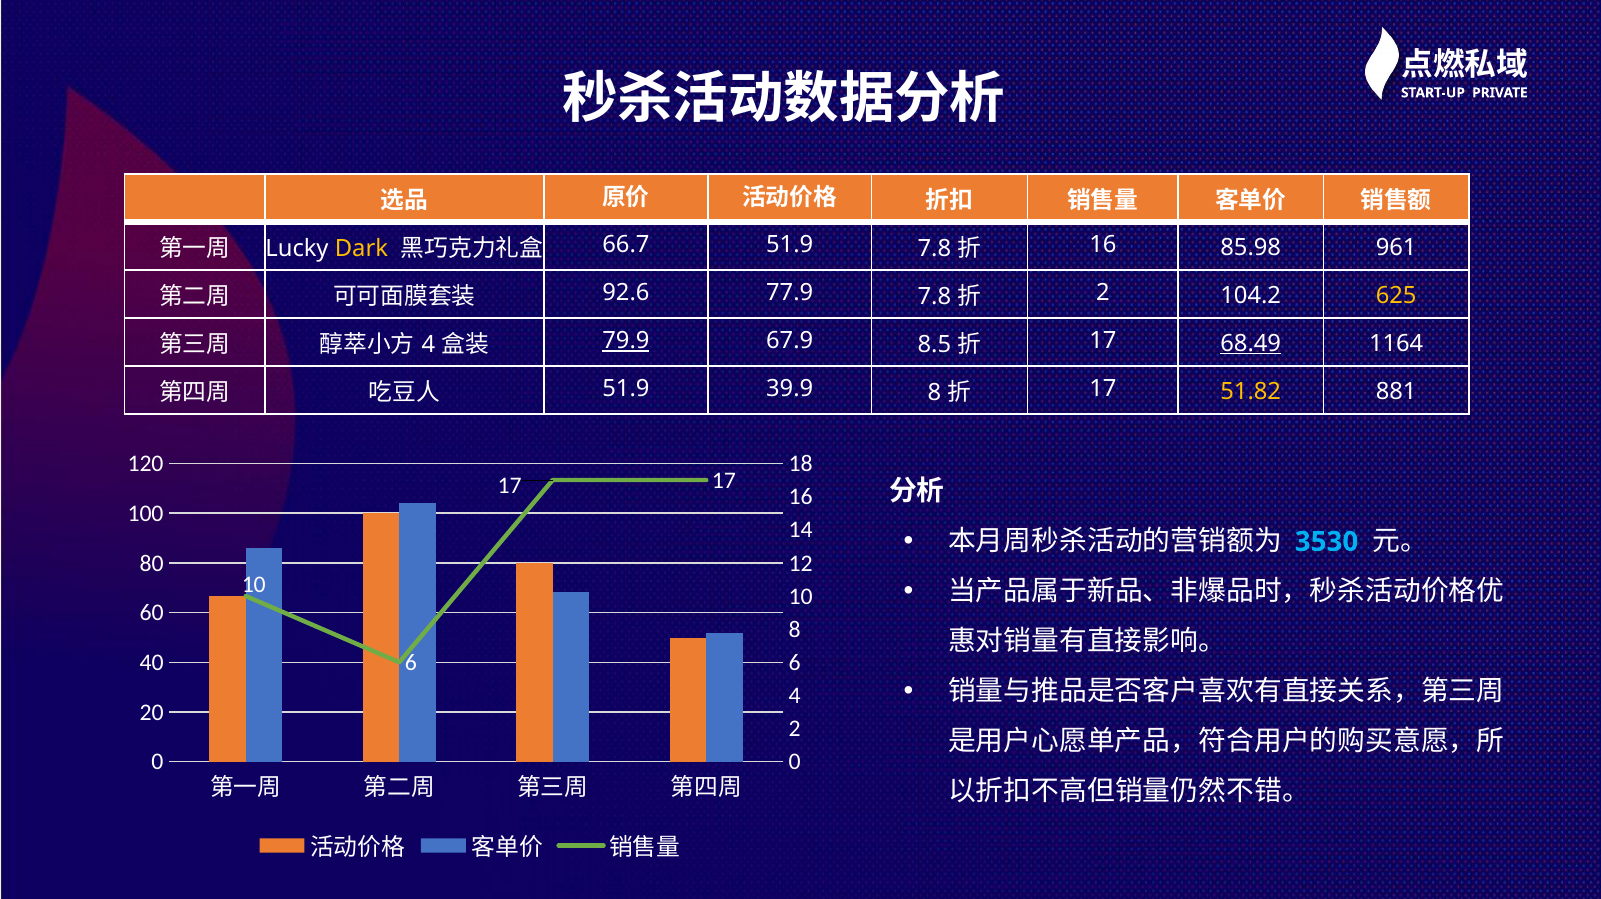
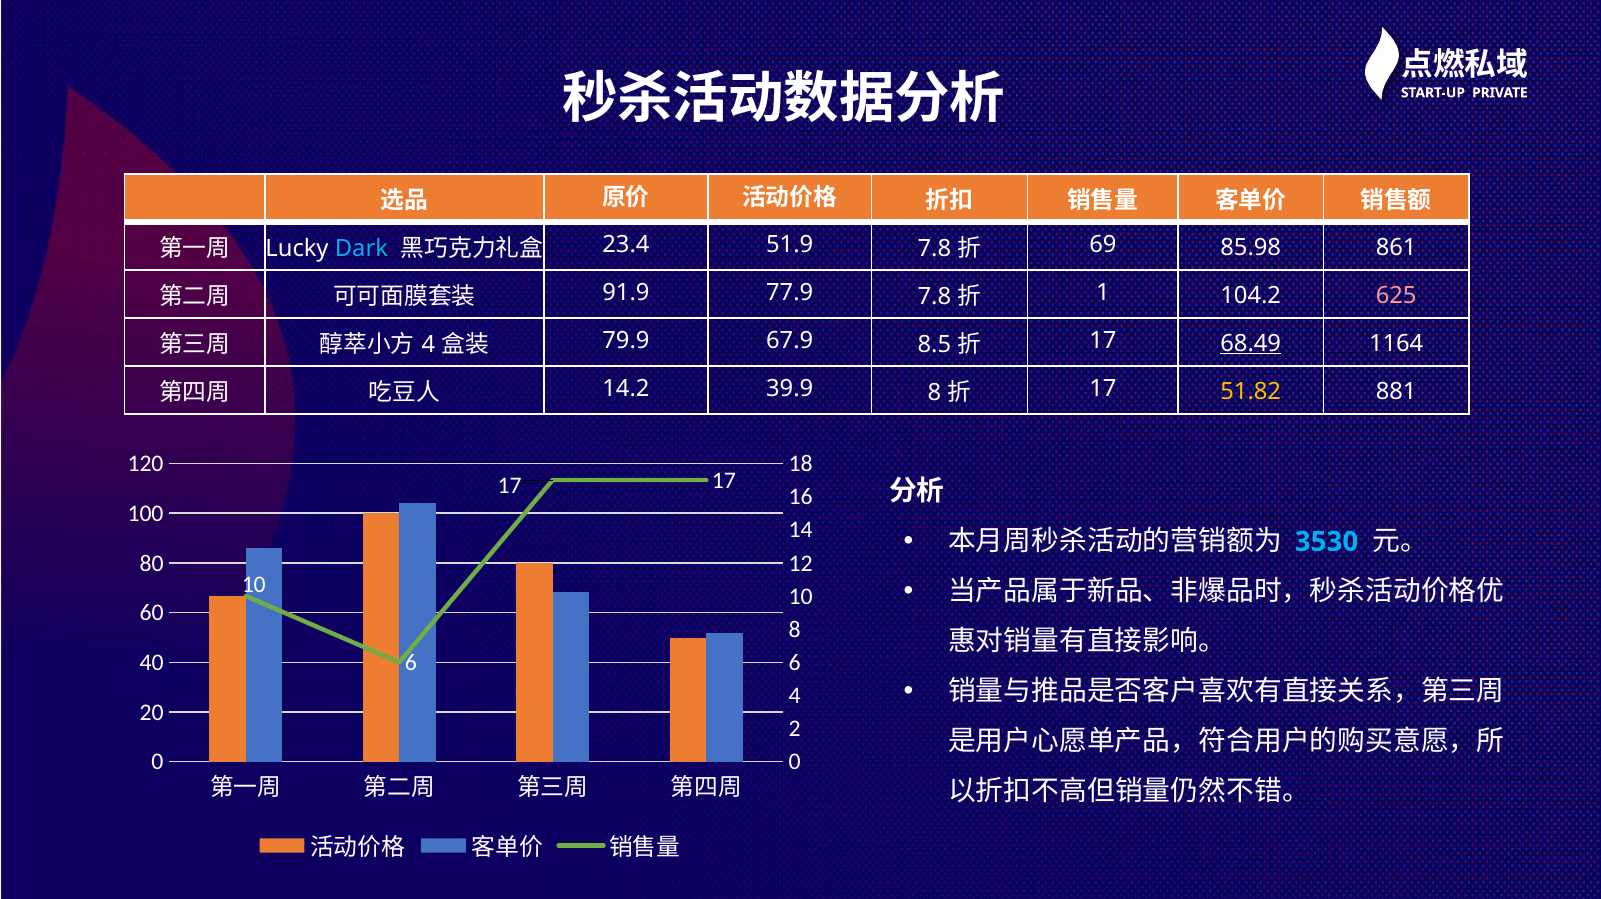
Dark colour: yellow -> light blue
66.7: 66.7 -> 23.4
16 at (1103, 245): 16 -> 69
961: 961 -> 861
92.6: 92.6 -> 91.9
2 at (1103, 293): 2 -> 1
625 colour: yellow -> pink
79.9 underline: present -> none
51.9 at (626, 389): 51.9 -> 14.2
